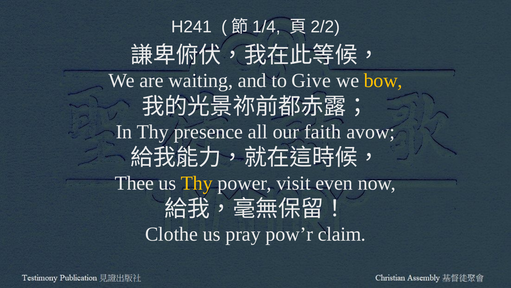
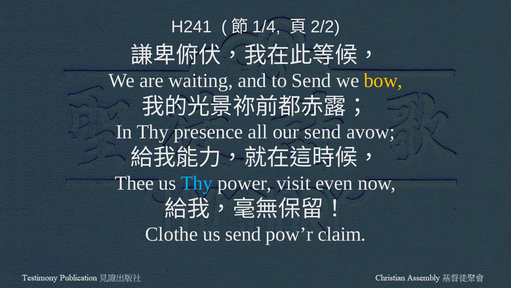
to Give: Give -> Send
our faith: faith -> send
Thy at (197, 183) colour: yellow -> light blue
us pray: pray -> send
